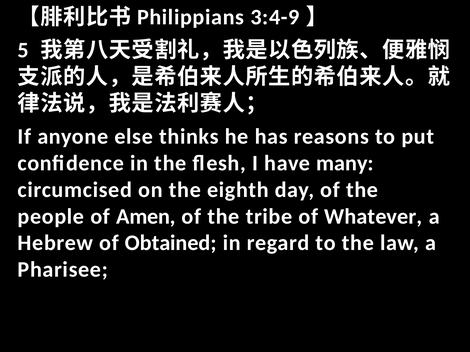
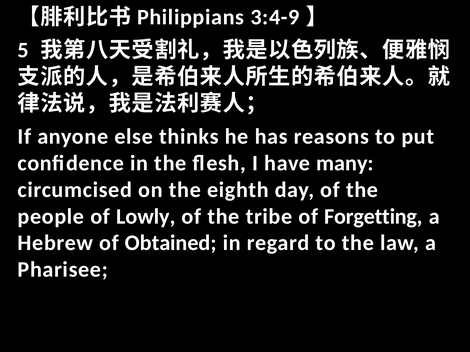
Amen: Amen -> Lowly
Whatever: Whatever -> Forgetting
